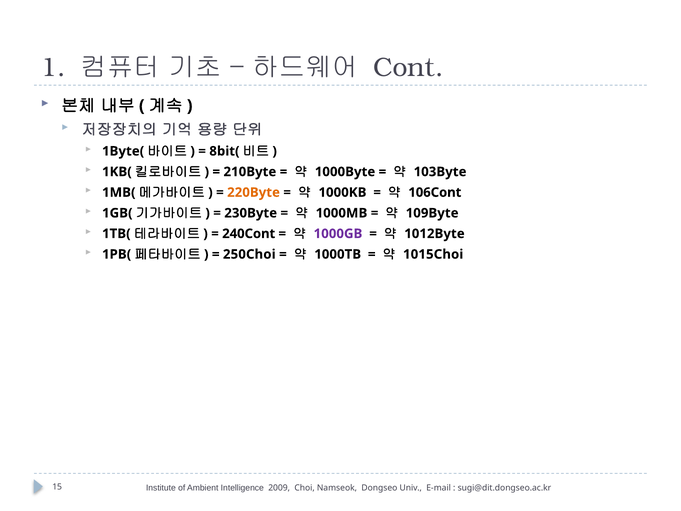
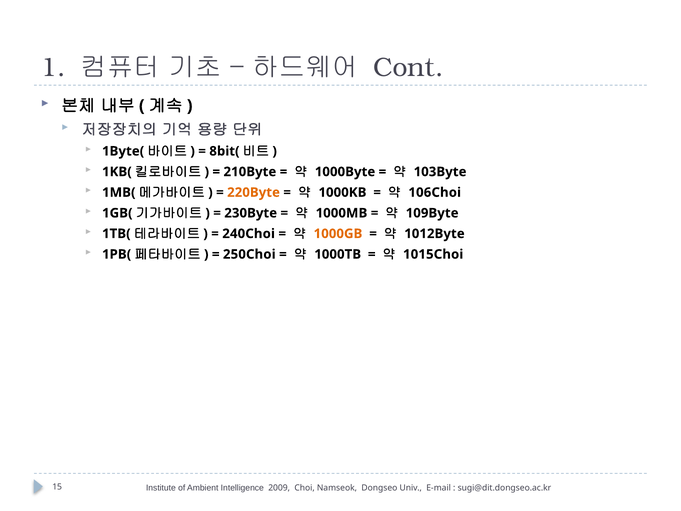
106Cont: 106Cont -> 106Choi
240Cont: 240Cont -> 240Choi
1000GB colour: purple -> orange
